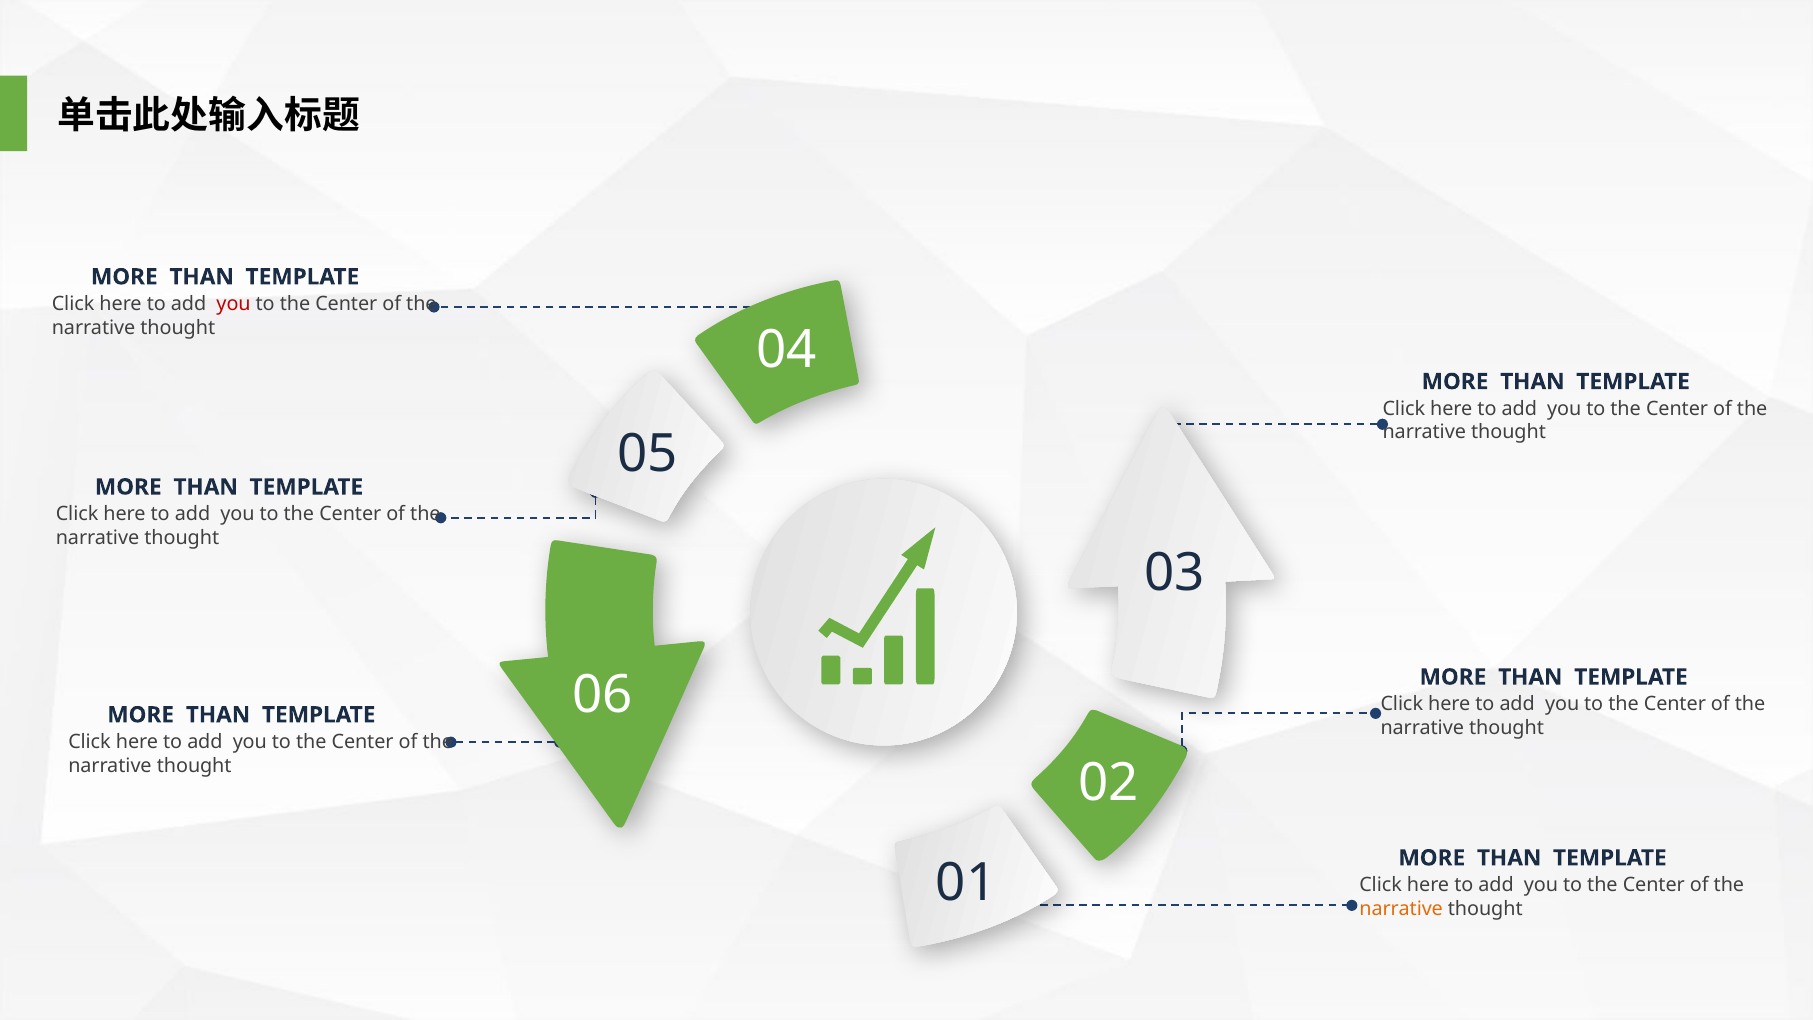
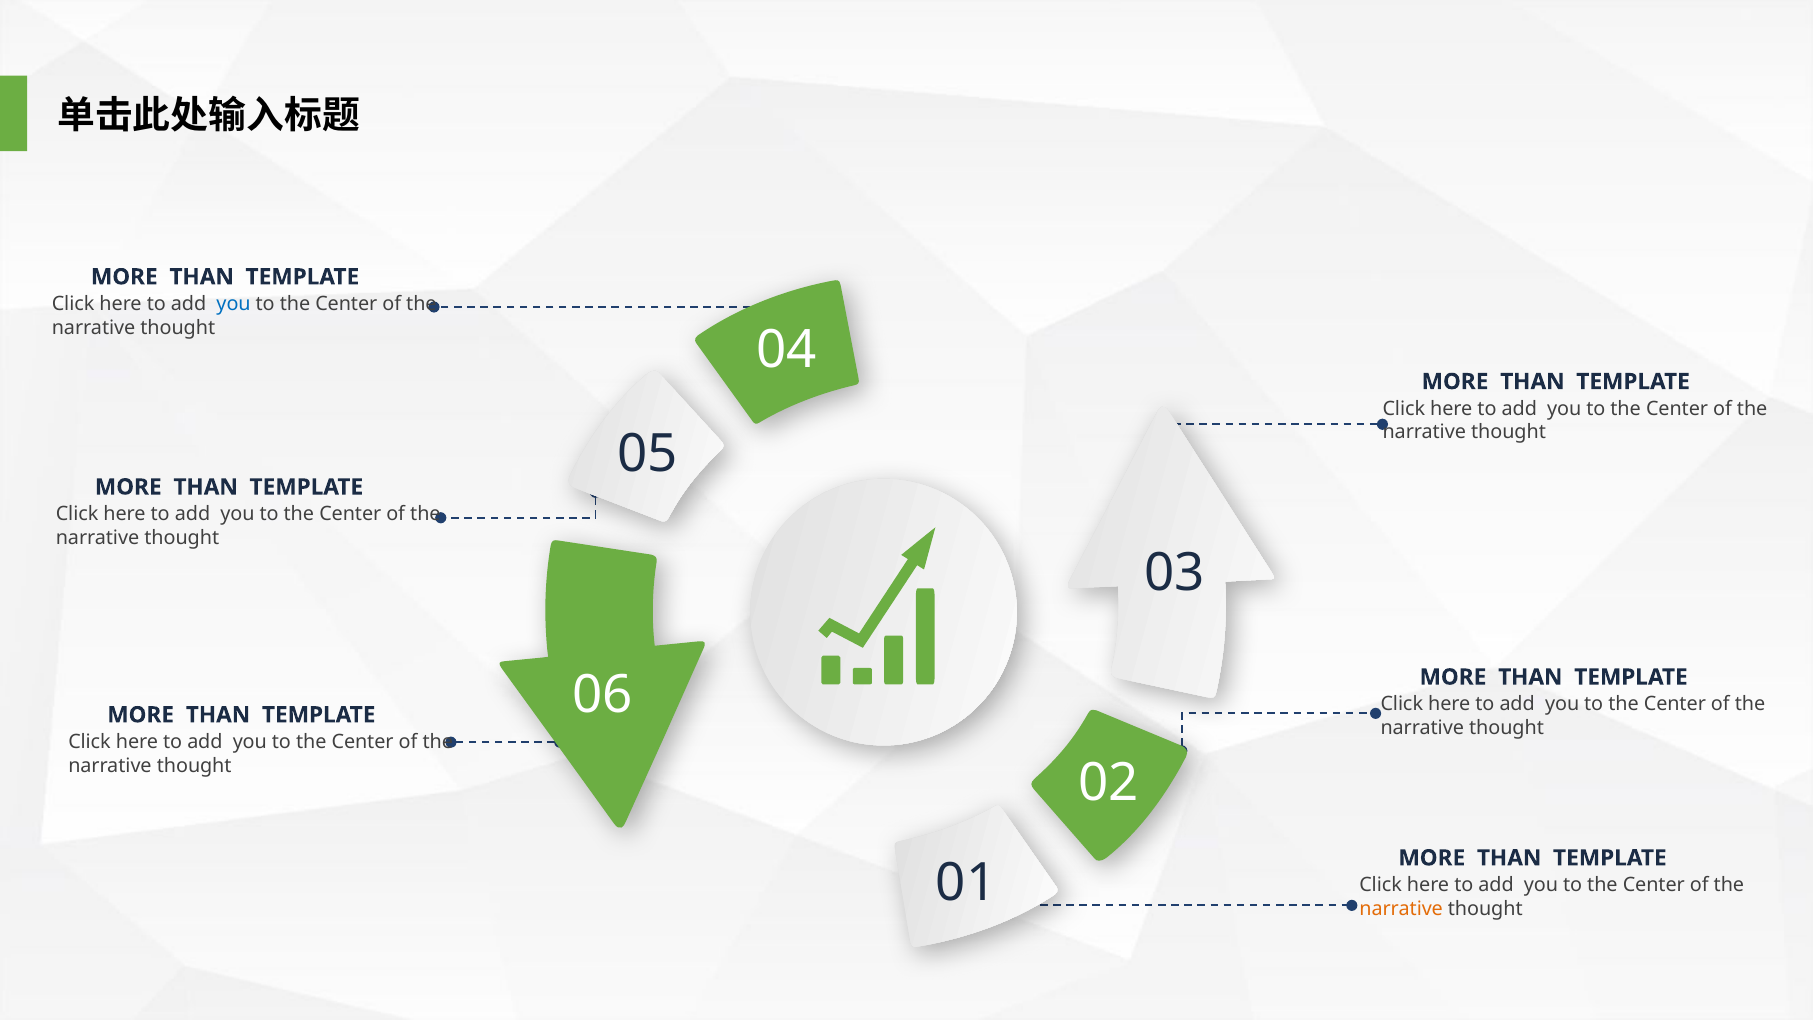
you at (234, 304) colour: red -> blue
